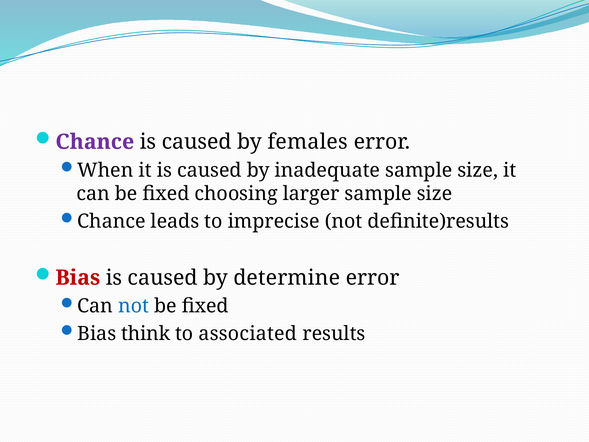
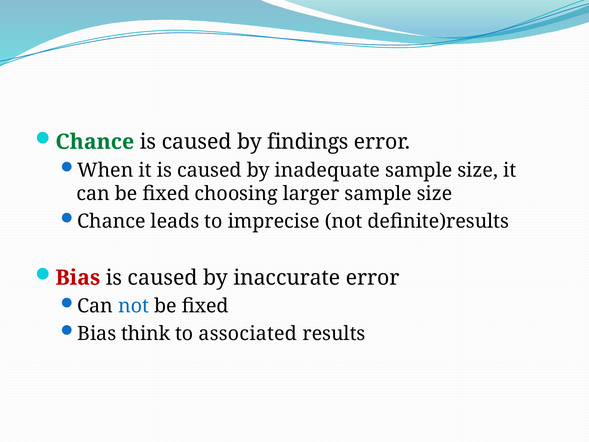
Chance at (95, 142) colour: purple -> green
females: females -> findings
determine: determine -> inaccurate
